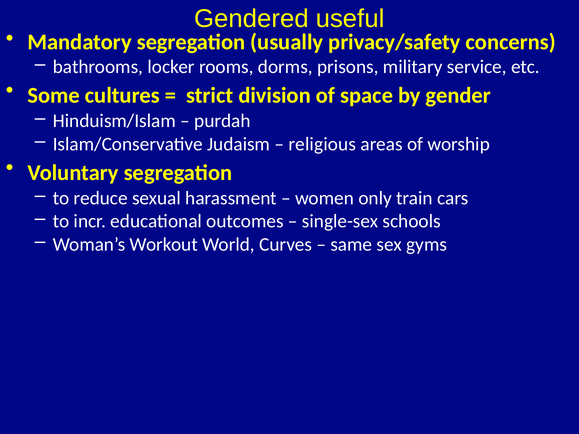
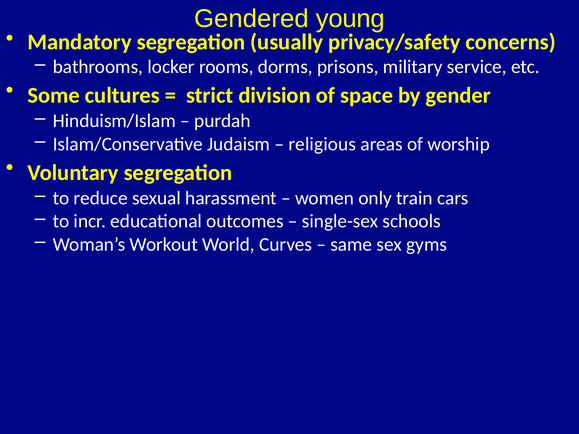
useful: useful -> young
